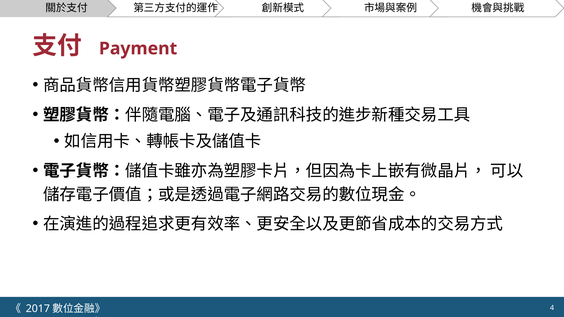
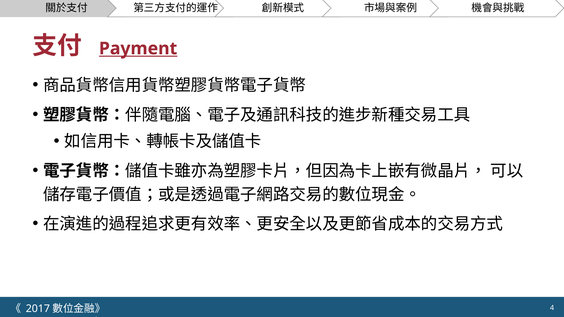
Payment underline: none -> present
